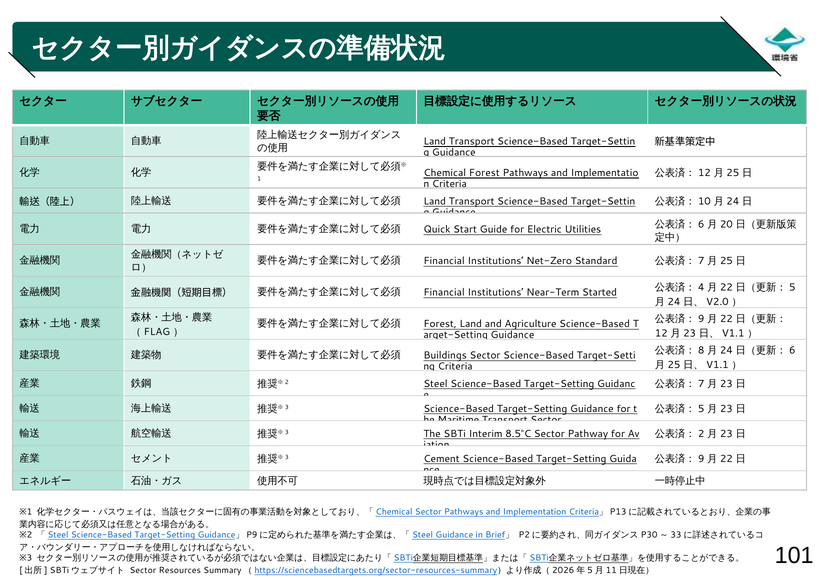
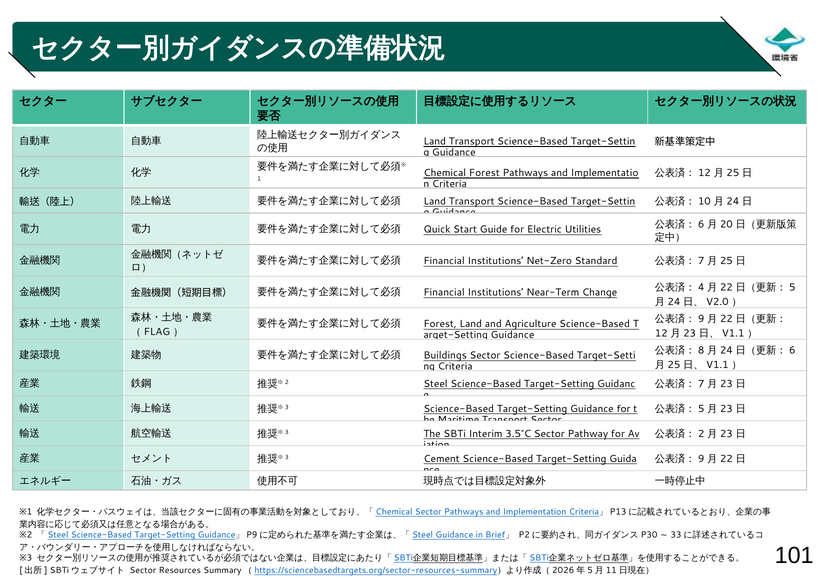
Started: Started -> Change
8.5°C: 8.5°C -> 3.5°C
